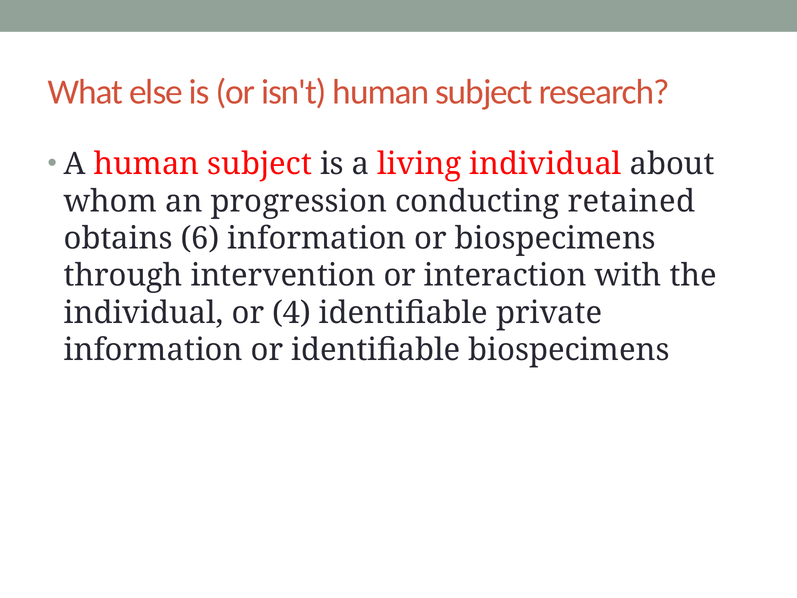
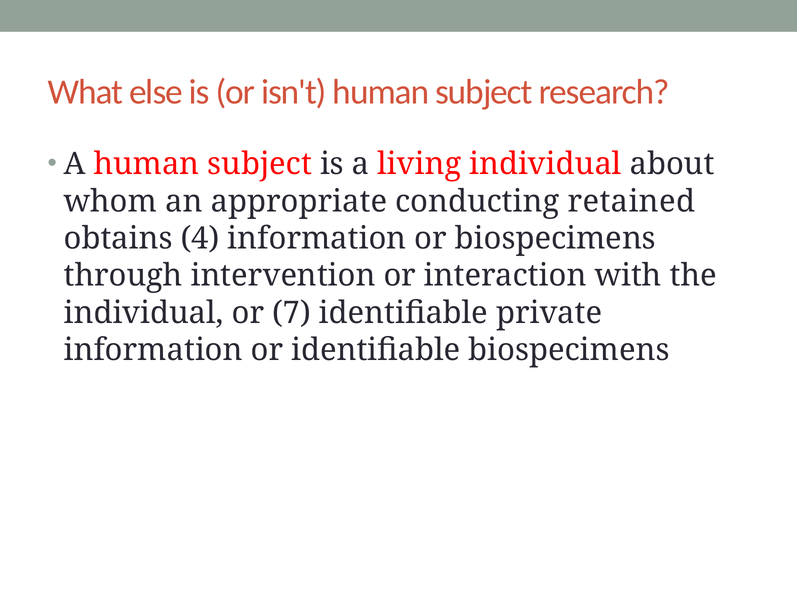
progression: progression -> appropriate
6: 6 -> 4
4: 4 -> 7
